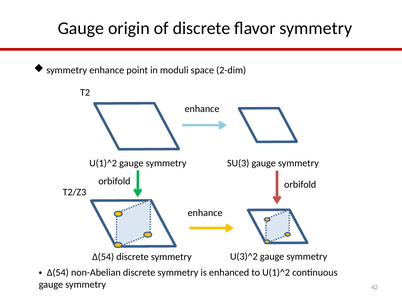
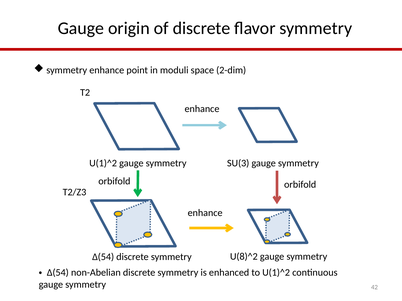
U(3)^2: U(3)^2 -> U(8)^2
